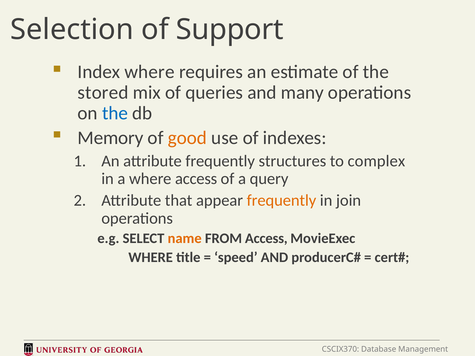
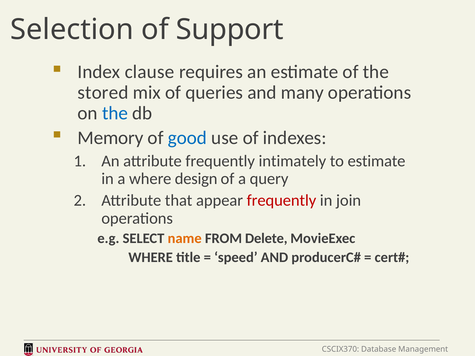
Index where: where -> clause
good colour: orange -> blue
structures: structures -> intimately
to complex: complex -> estimate
where access: access -> design
frequently at (281, 201) colour: orange -> red
FROM Access: Access -> Delete
